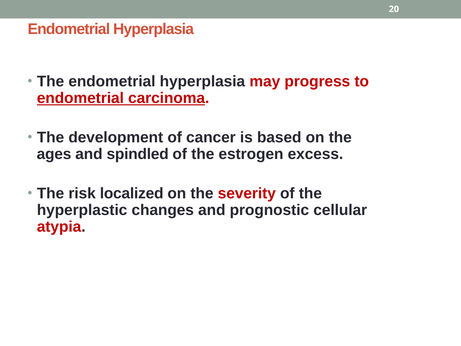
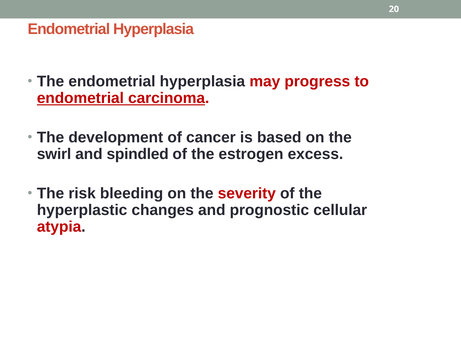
ages: ages -> swirl
localized: localized -> bleeding
